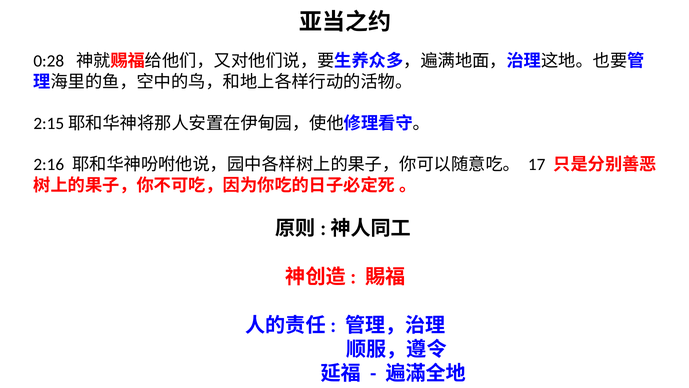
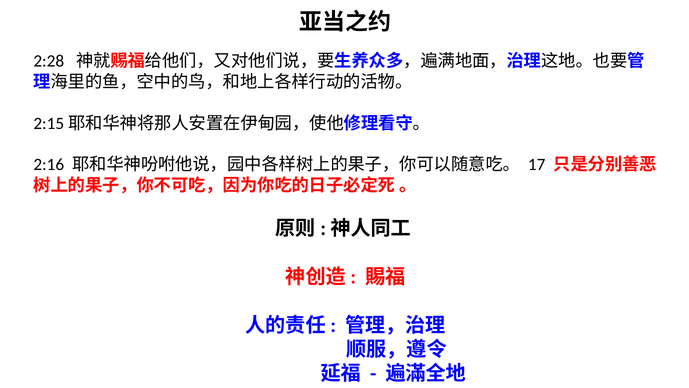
0:28: 0:28 -> 2:28
